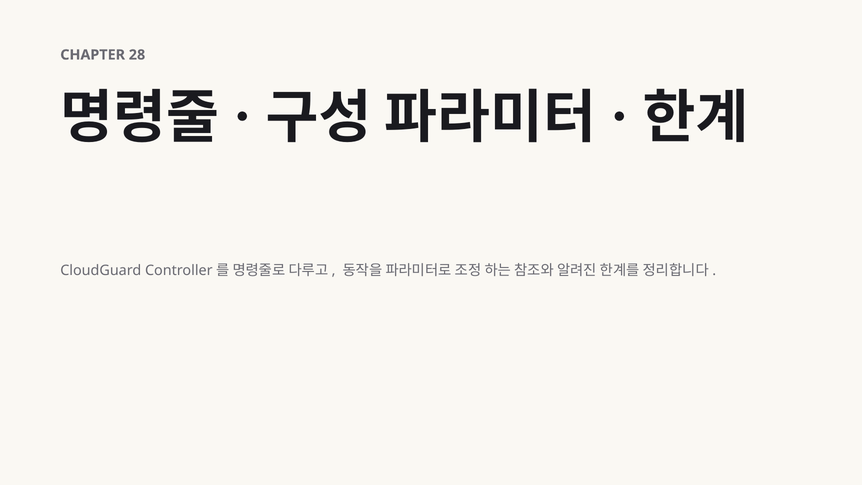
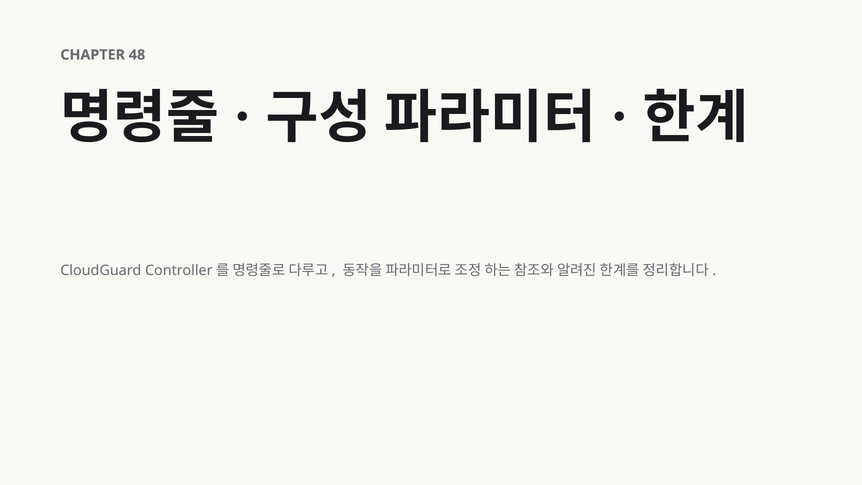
28: 28 -> 48
